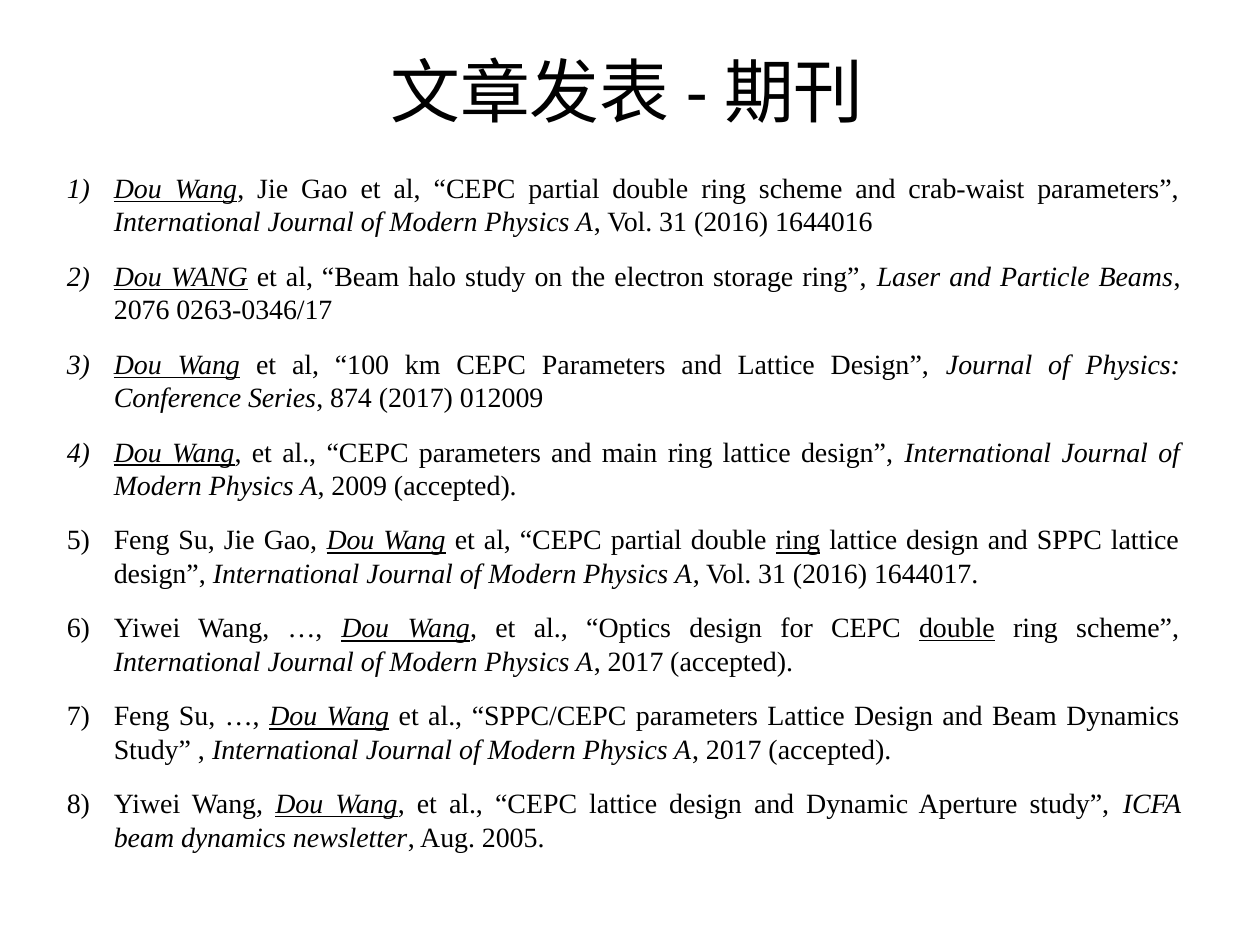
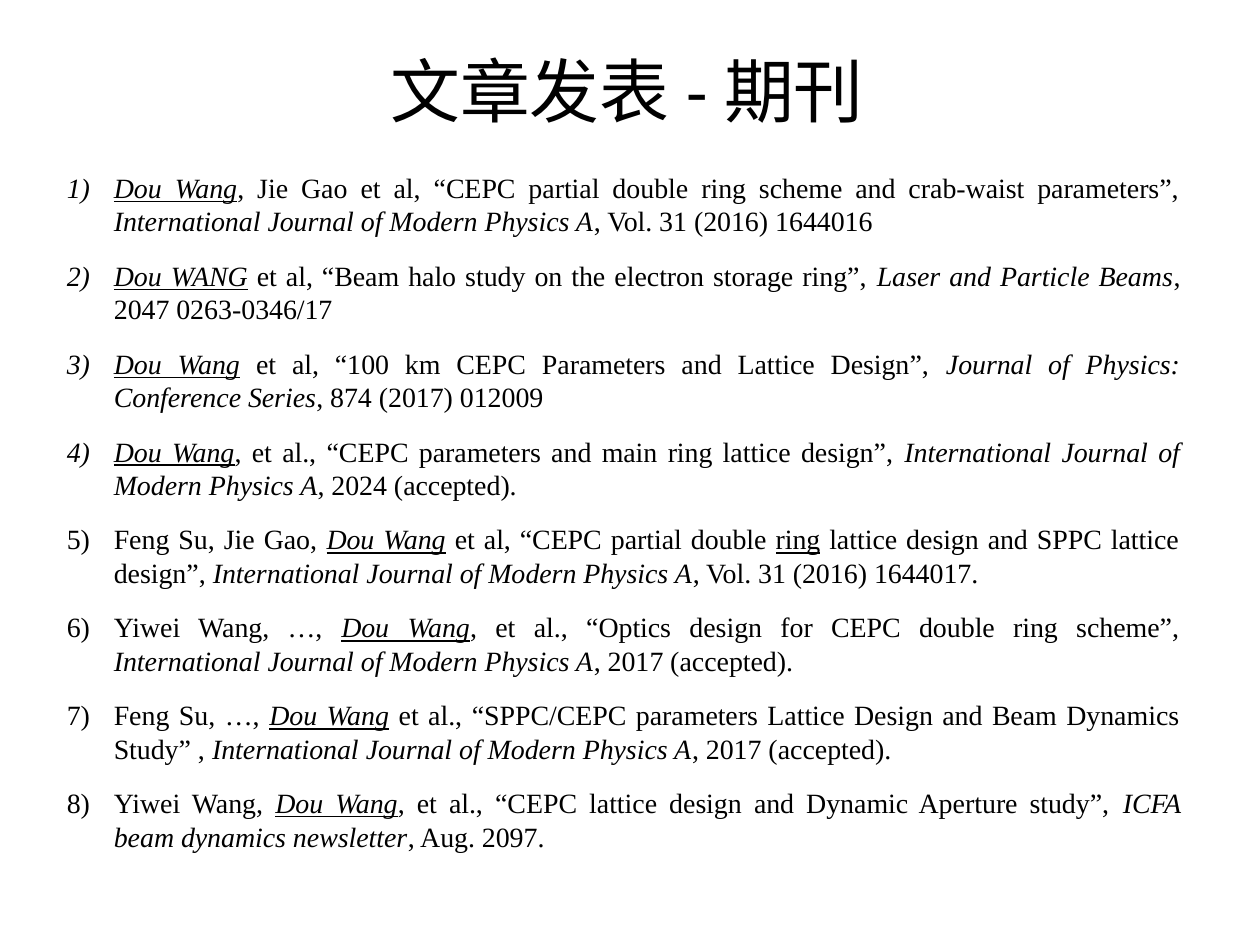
2076: 2076 -> 2047
2009: 2009 -> 2024
double at (957, 629) underline: present -> none
2005: 2005 -> 2097
